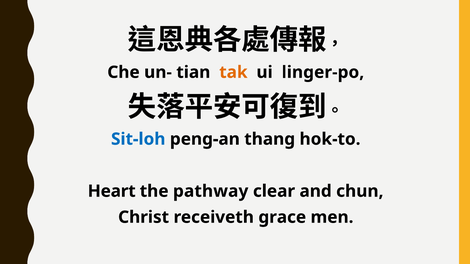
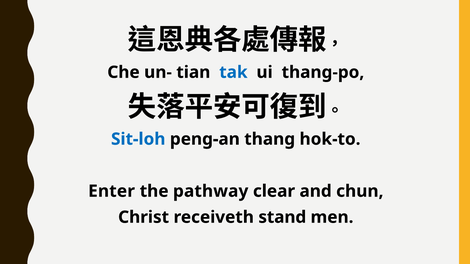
tak colour: orange -> blue
linger-po: linger-po -> thang-po
Heart: Heart -> Enter
grace: grace -> stand
